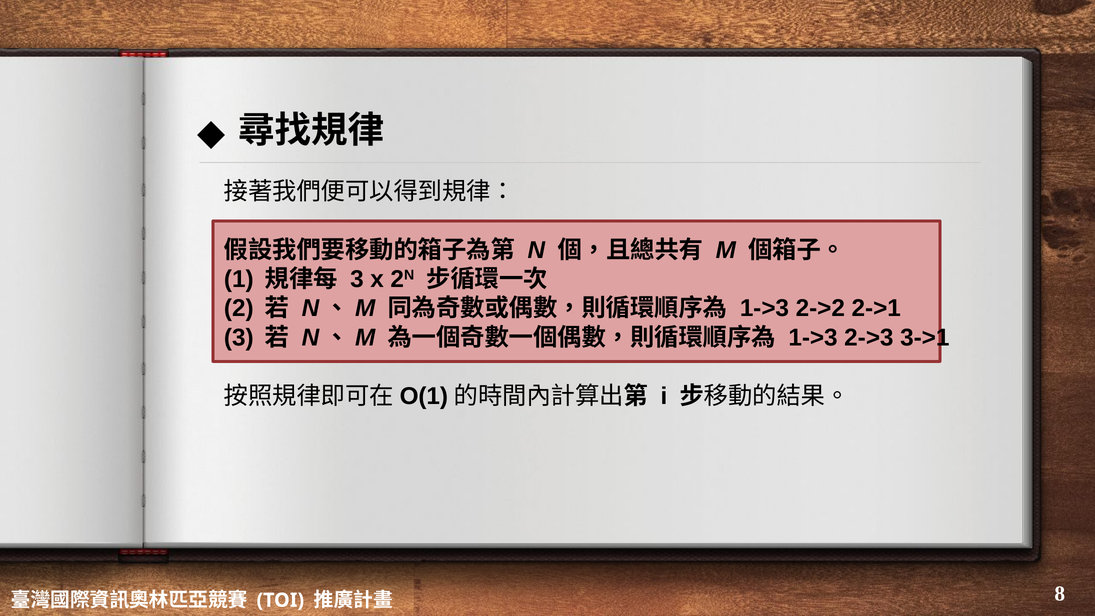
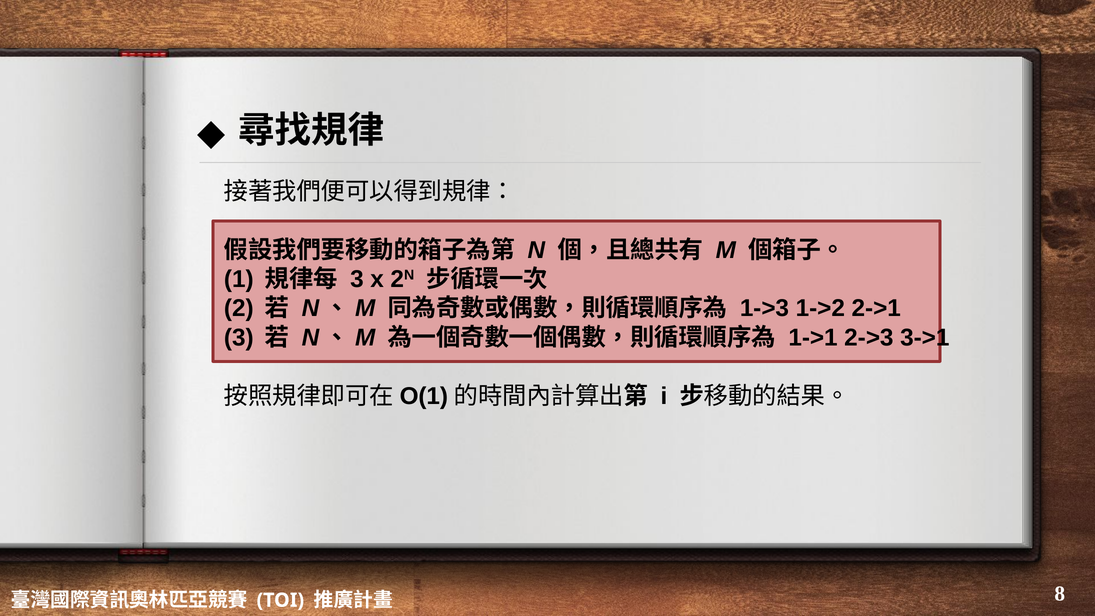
2->2: 2->2 -> 1->2
1->3 at (813, 338): 1->3 -> 1->1
